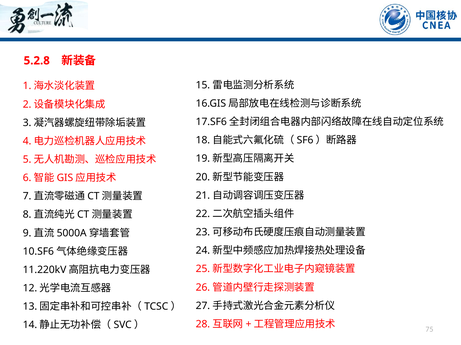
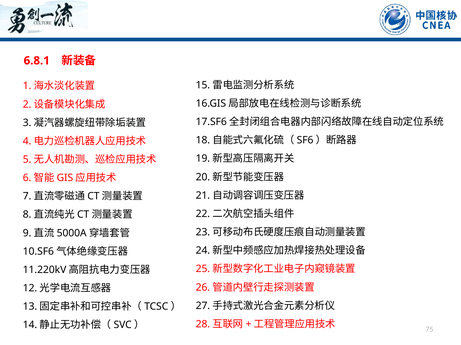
5.2.8: 5.2.8 -> 6.8.1
